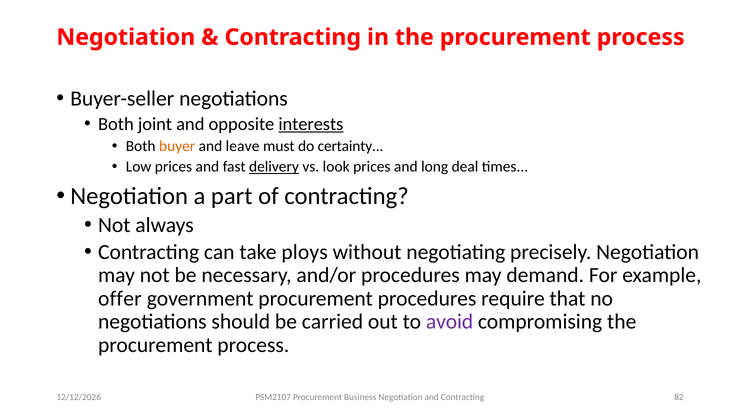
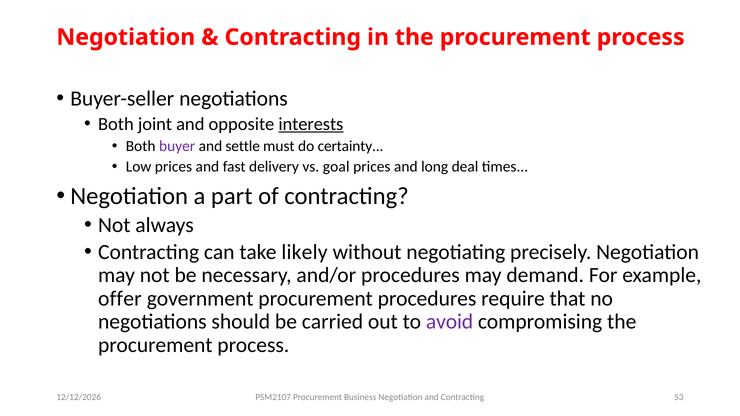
buyer colour: orange -> purple
leave: leave -> settle
delivery underline: present -> none
look: look -> goal
ploys: ploys -> likely
82: 82 -> 53
